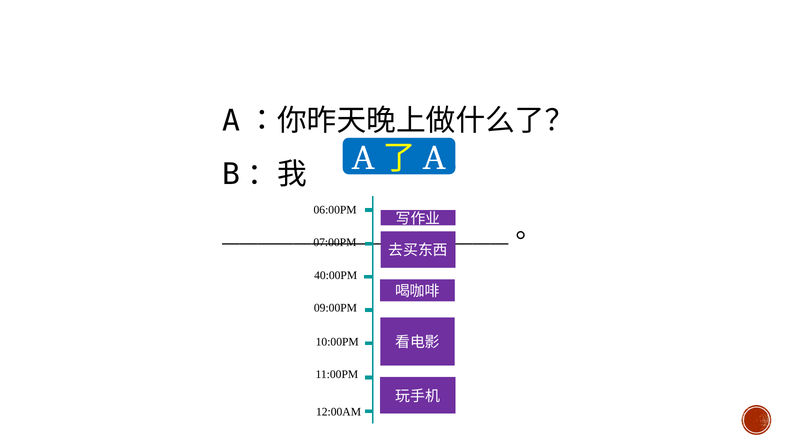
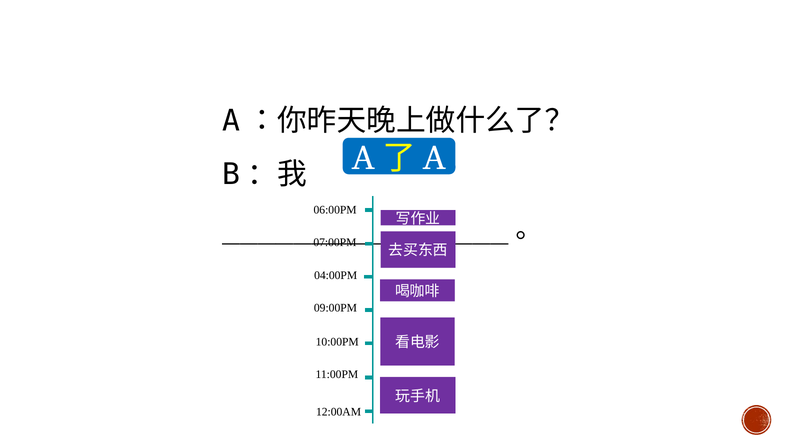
40:00PM: 40:00PM -> 04:00PM
